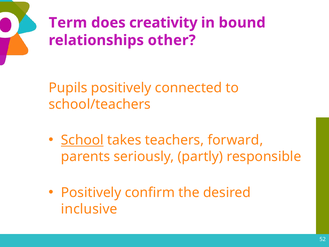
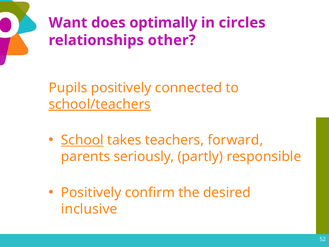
Term: Term -> Want
creativity: creativity -> optimally
bound: bound -> circles
school/teachers underline: none -> present
